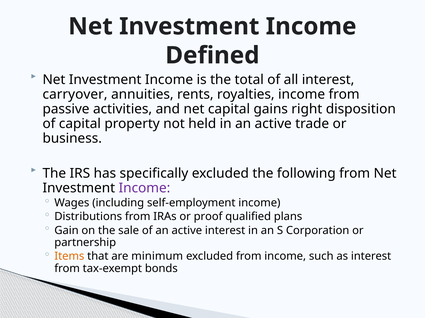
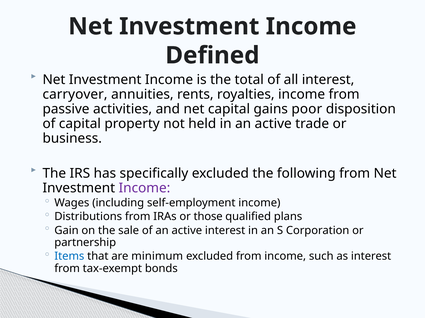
right: right -> poor
proof: proof -> those
Items colour: orange -> blue
